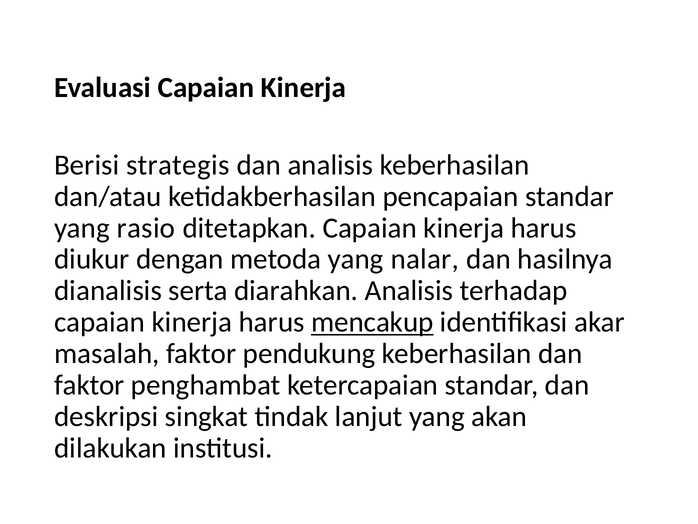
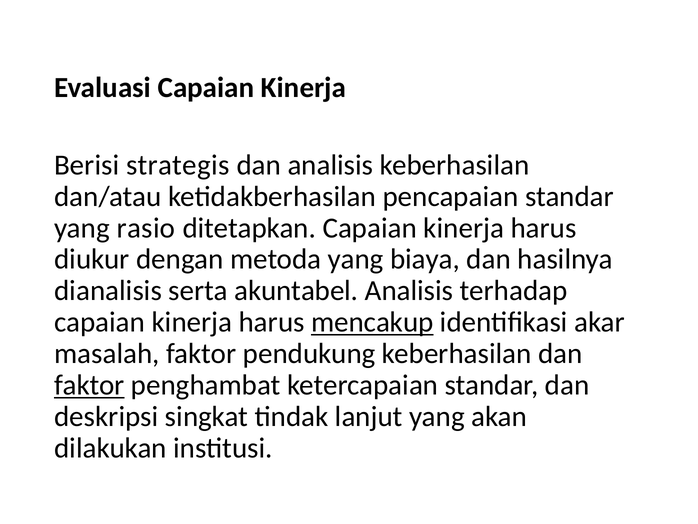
nalar: nalar -> biaya
diarahkan: diarahkan -> akuntabel
faktor at (89, 385) underline: none -> present
